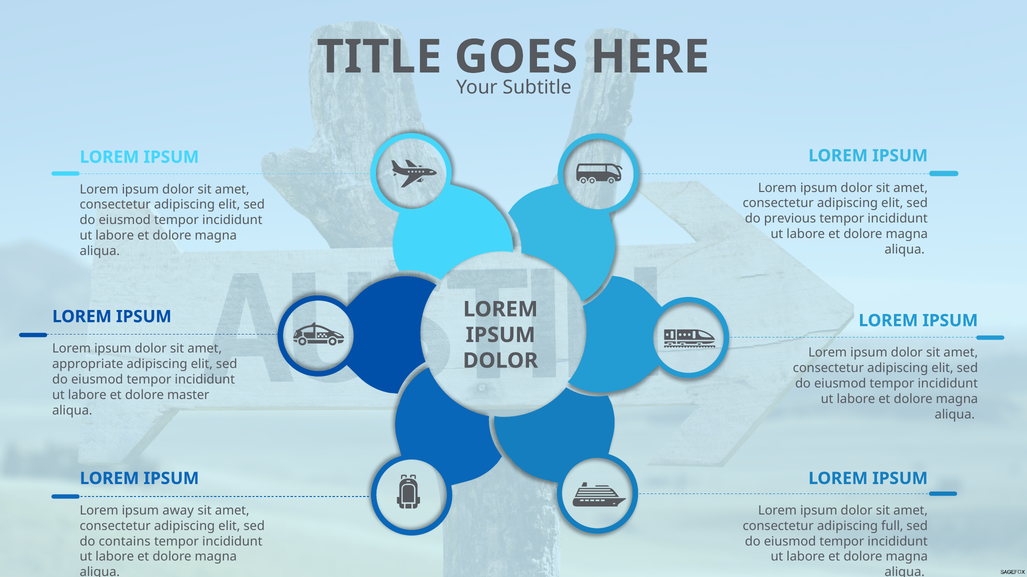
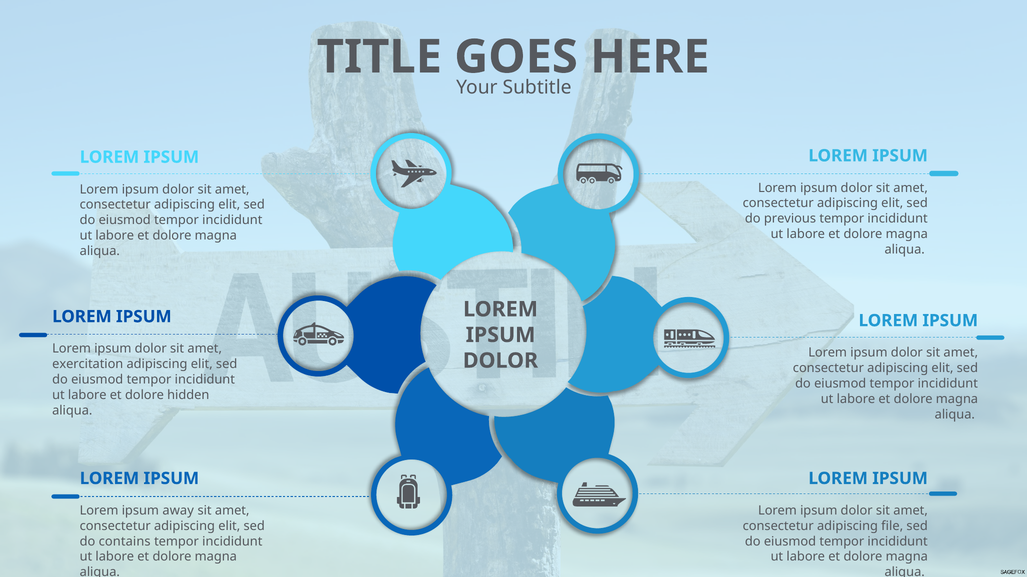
appropriate: appropriate -> exercitation
master: master -> hidden
full: full -> file
